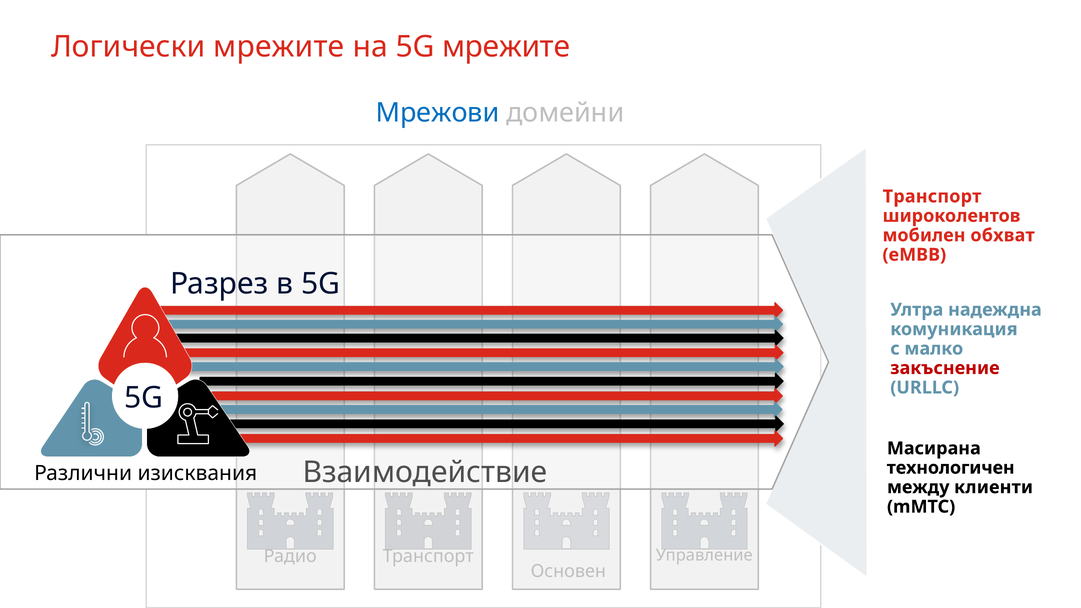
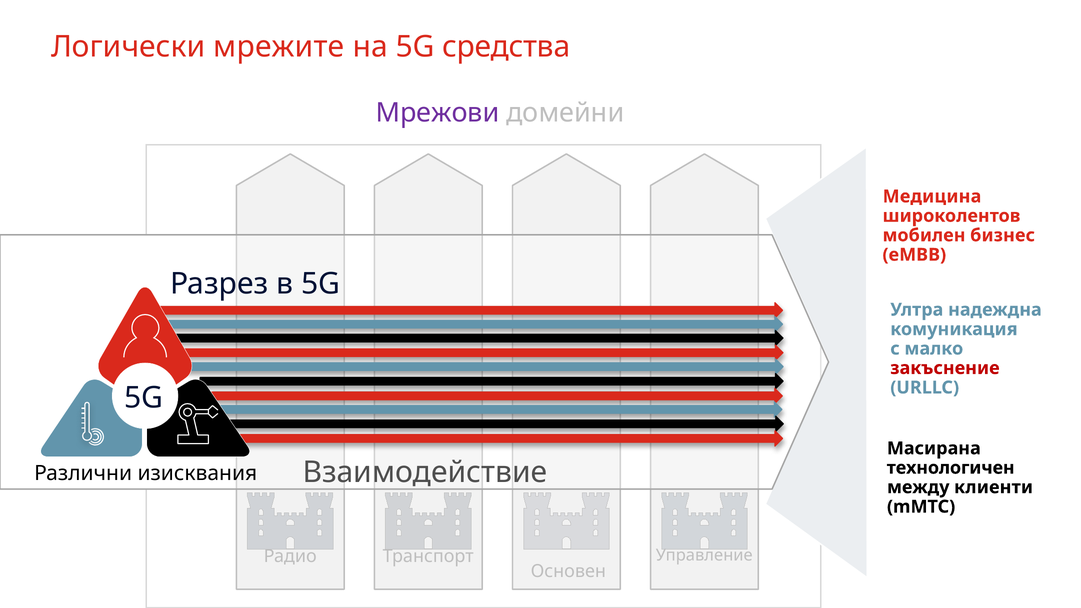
5G мрежите: мрежите -> средства
Мрежови colour: blue -> purple
Транспорт at (932, 196): Транспорт -> Медицина
обхват: обхват -> бизнес
